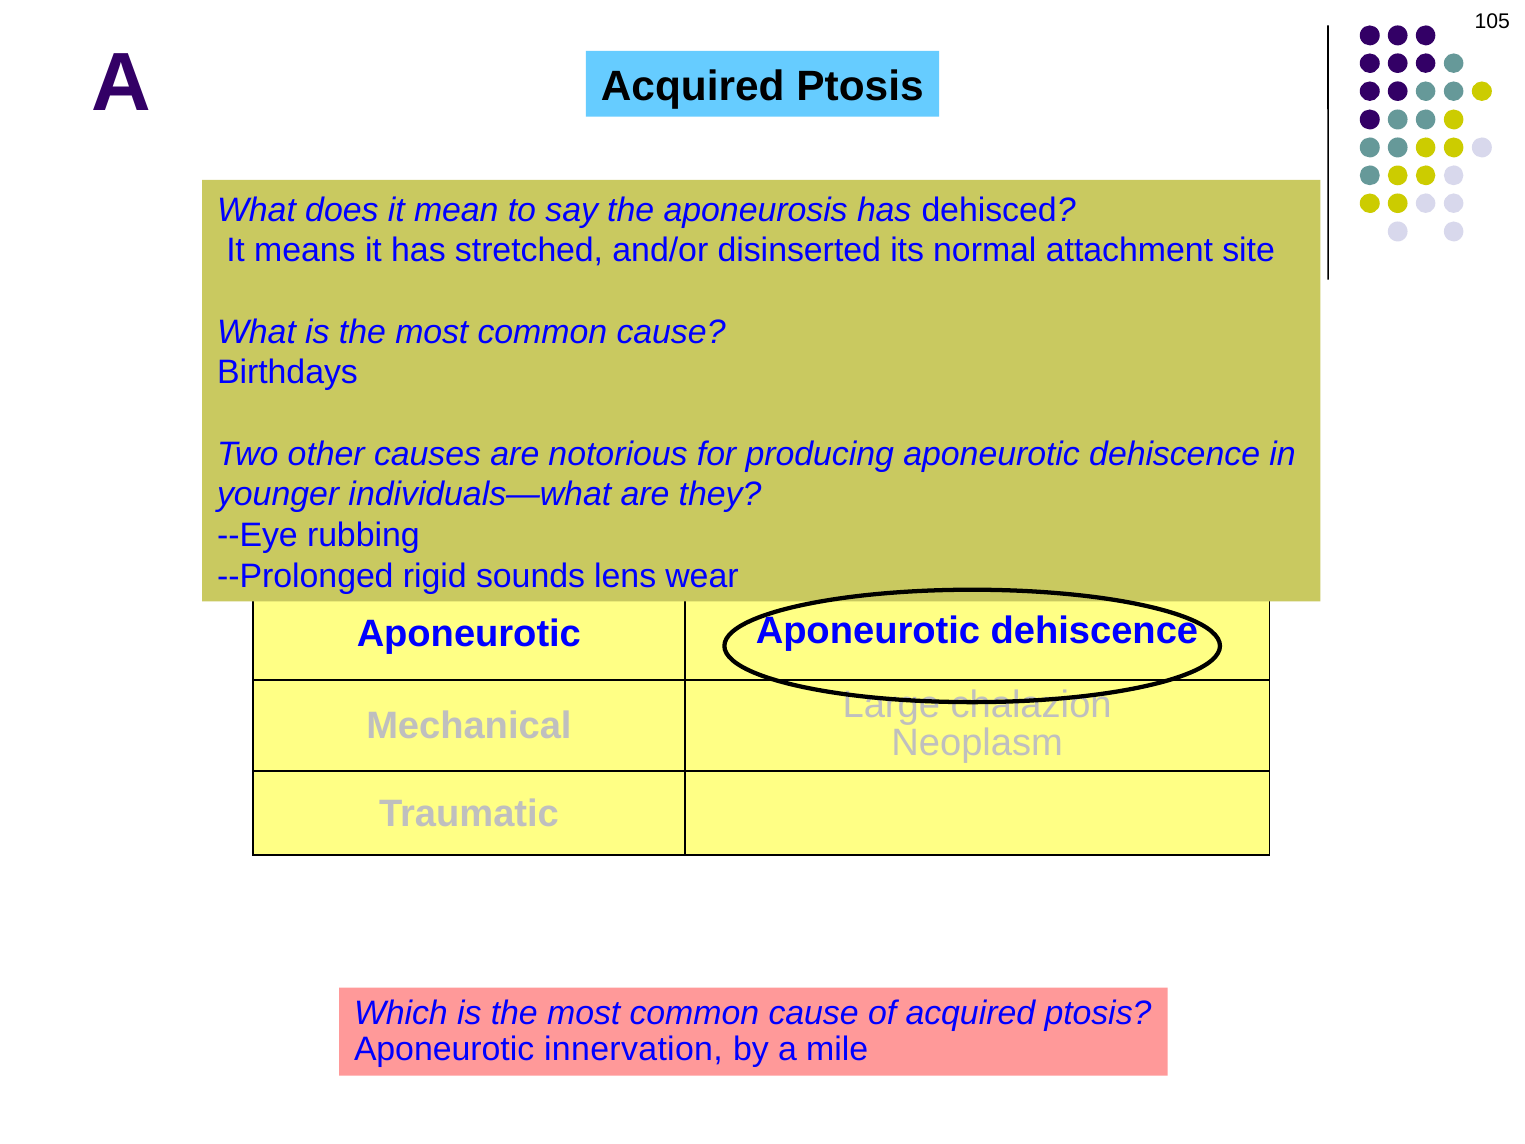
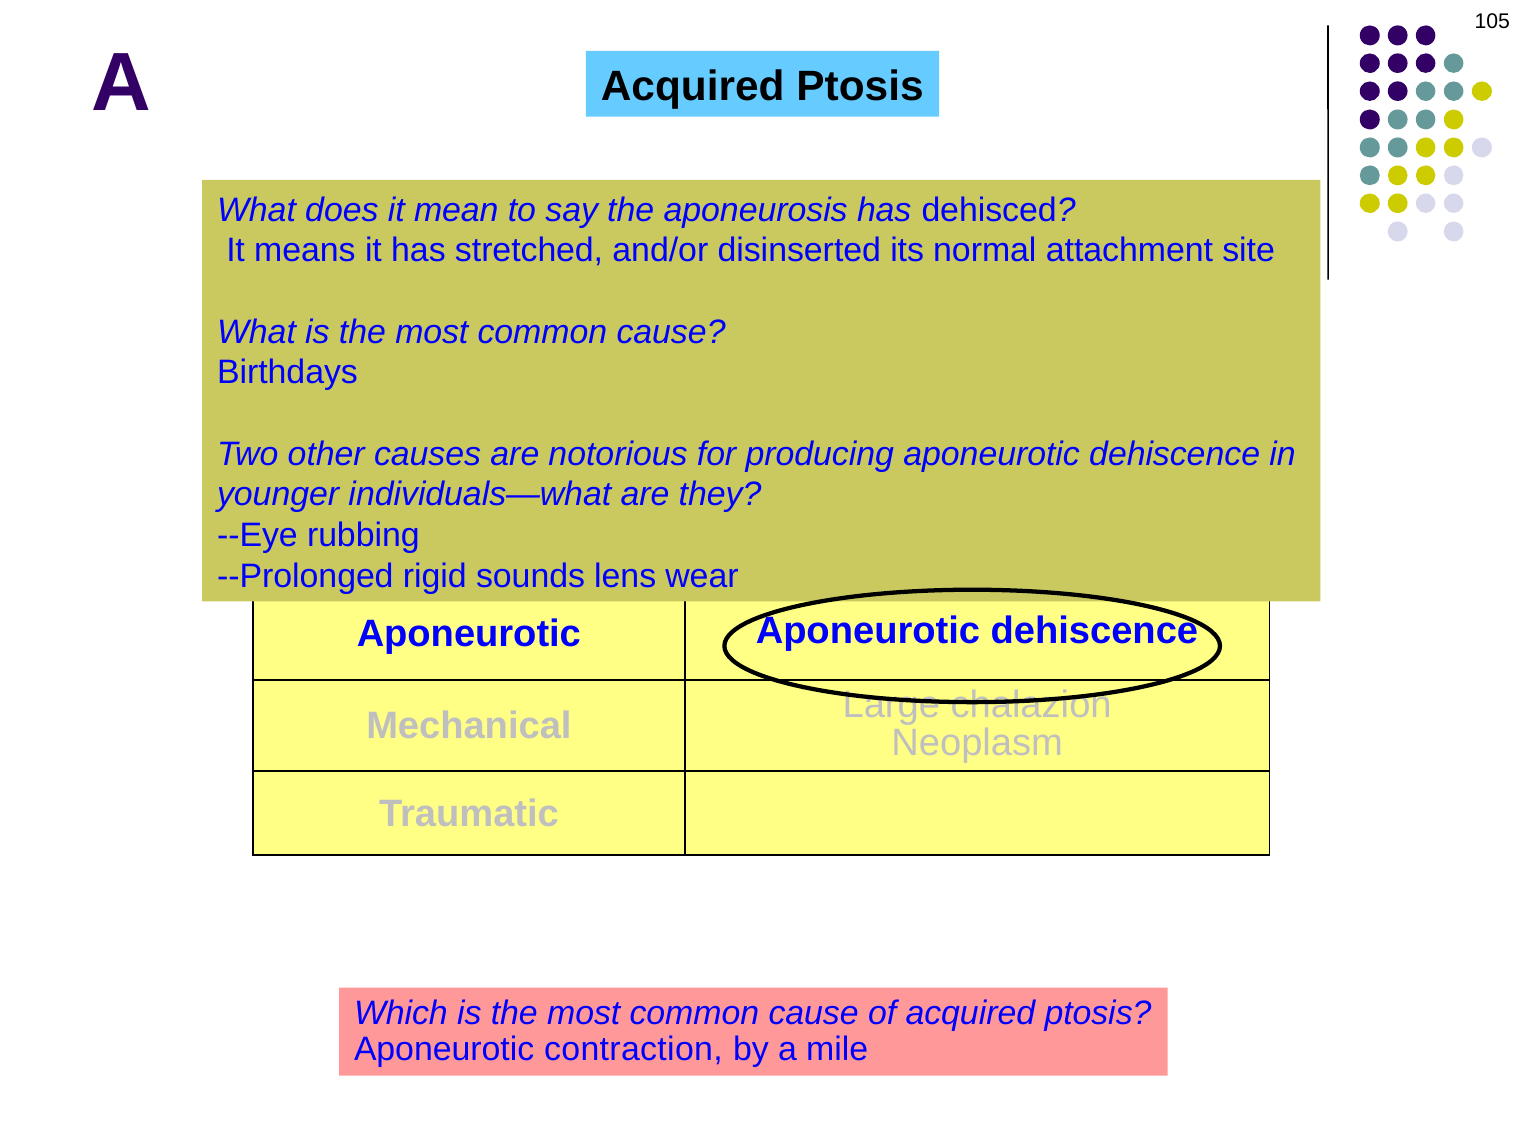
innervation: innervation -> contraction
